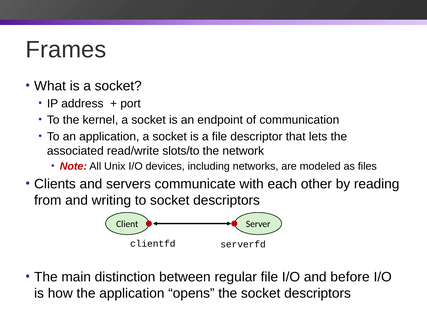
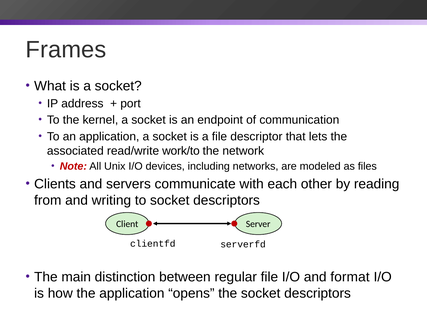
slots/to: slots/to -> work/to
before: before -> format
